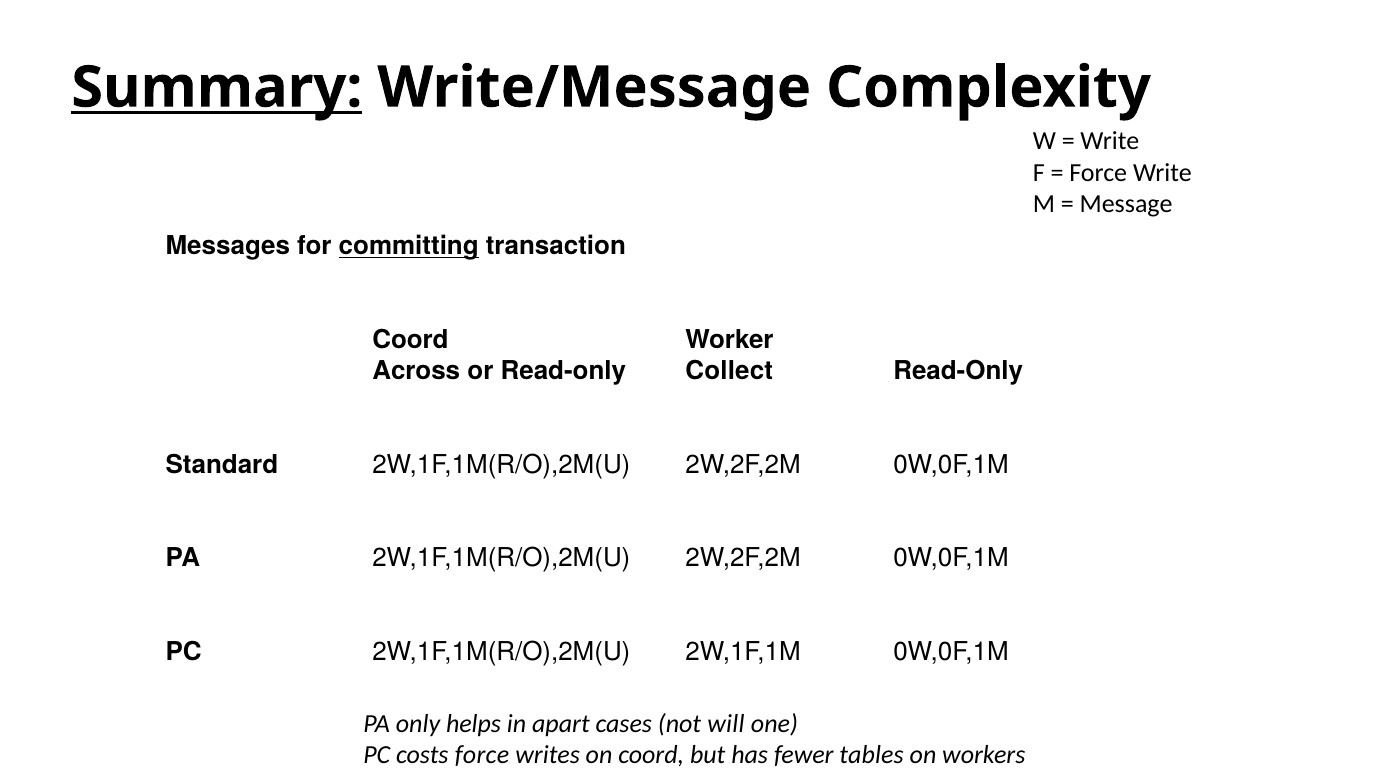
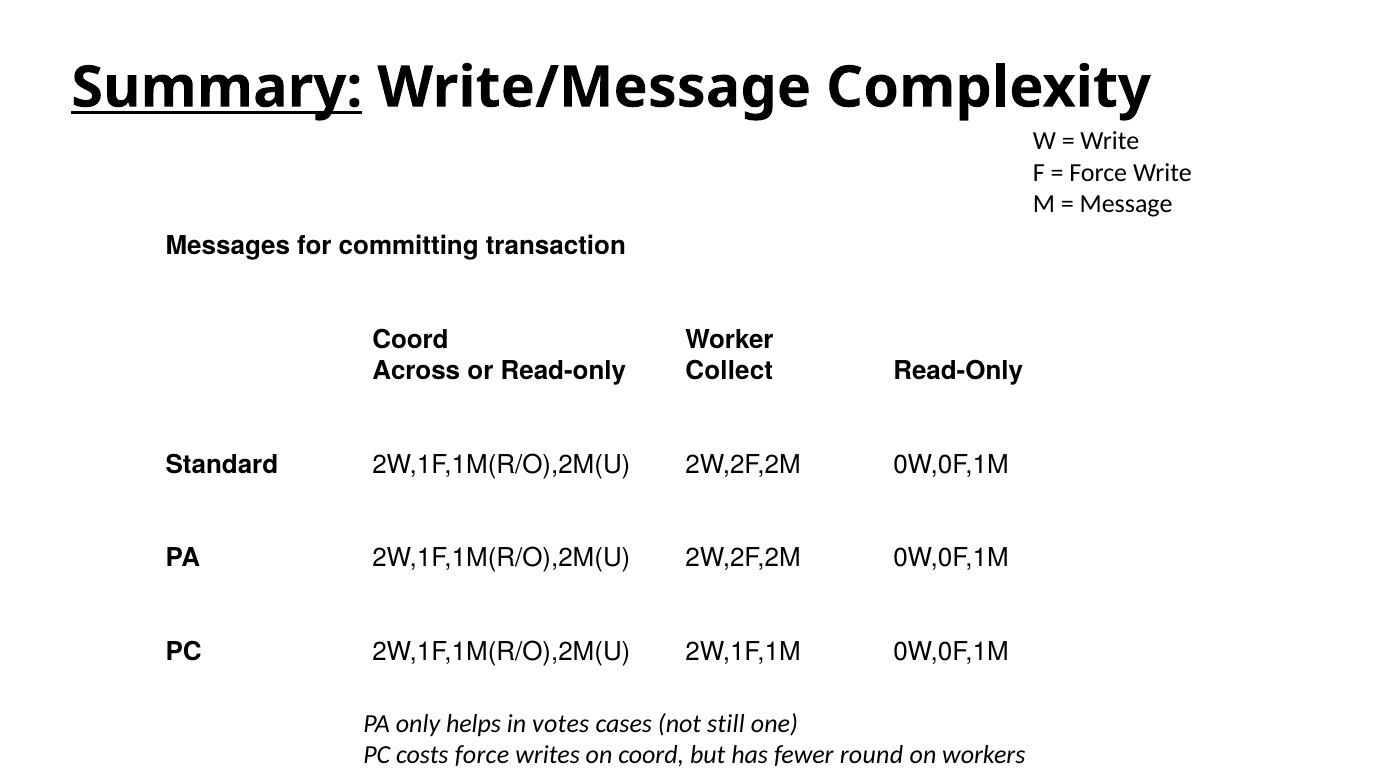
committing underline: present -> none
apart: apart -> votes
will: will -> still
tables: tables -> round
